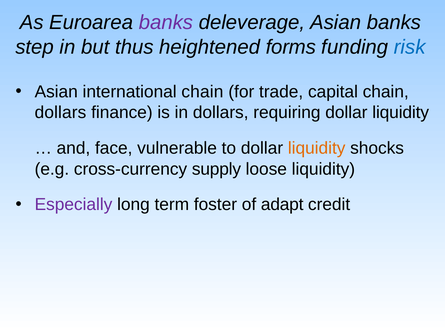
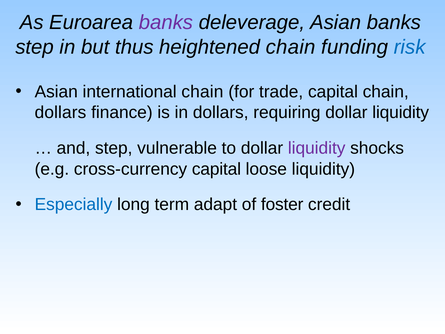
heightened forms: forms -> chain
and face: face -> step
liquidity at (317, 148) colour: orange -> purple
cross-currency supply: supply -> capital
Especially colour: purple -> blue
foster: foster -> adapt
adapt: adapt -> foster
